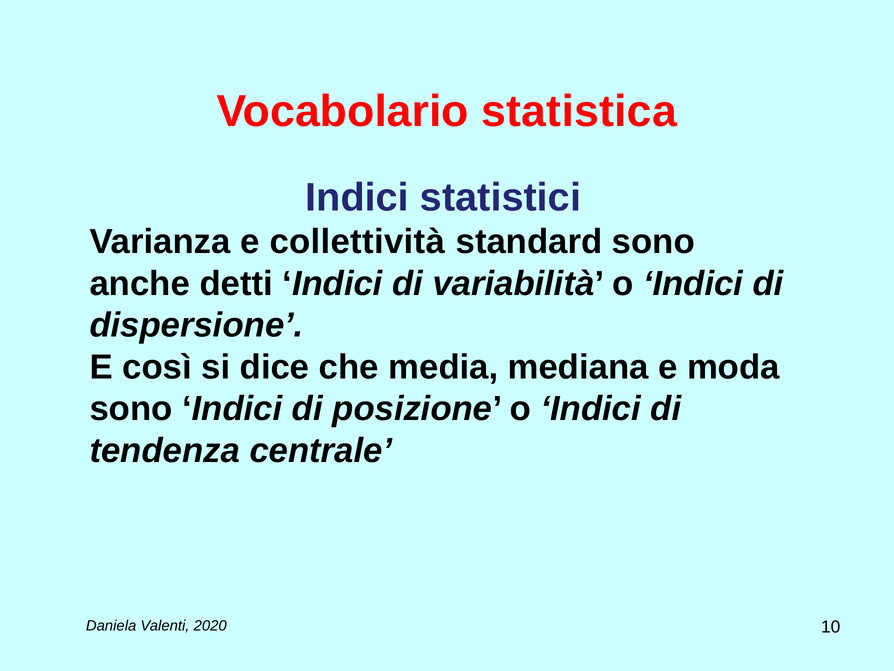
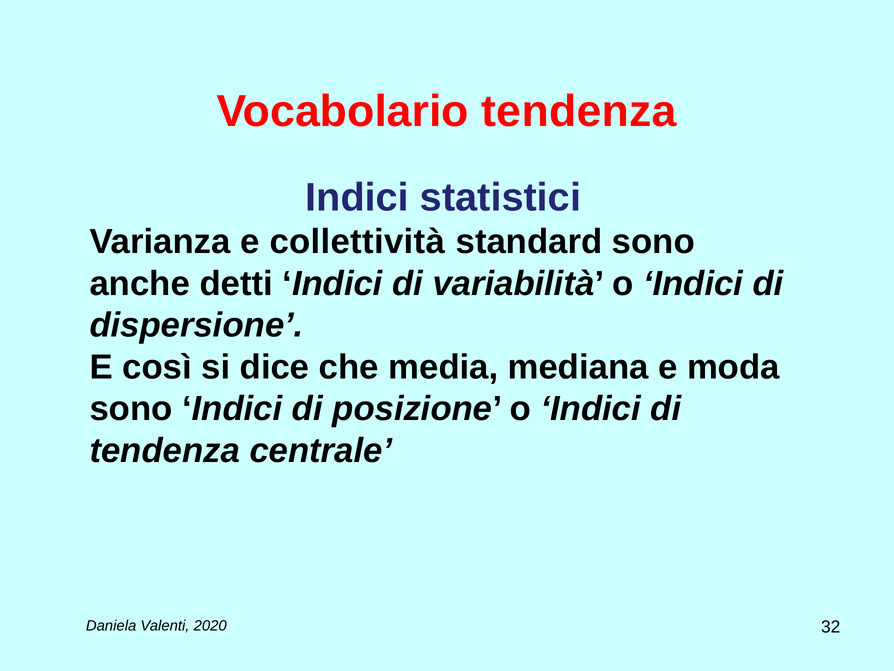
Vocabolario statistica: statistica -> tendenza
10: 10 -> 32
